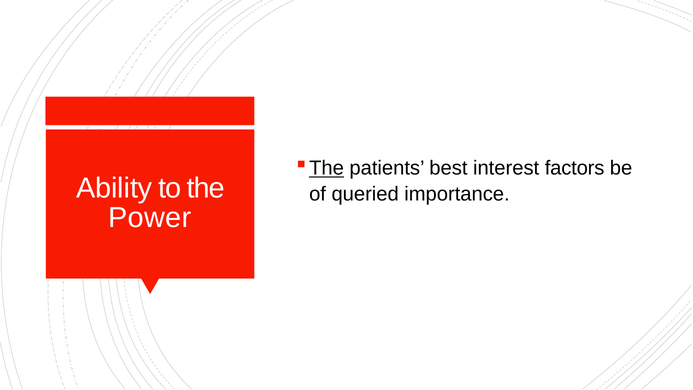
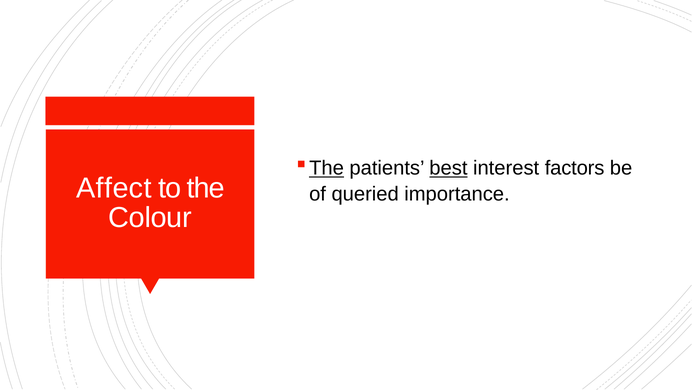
best underline: none -> present
Ability: Ability -> Affect
Power: Power -> Colour
